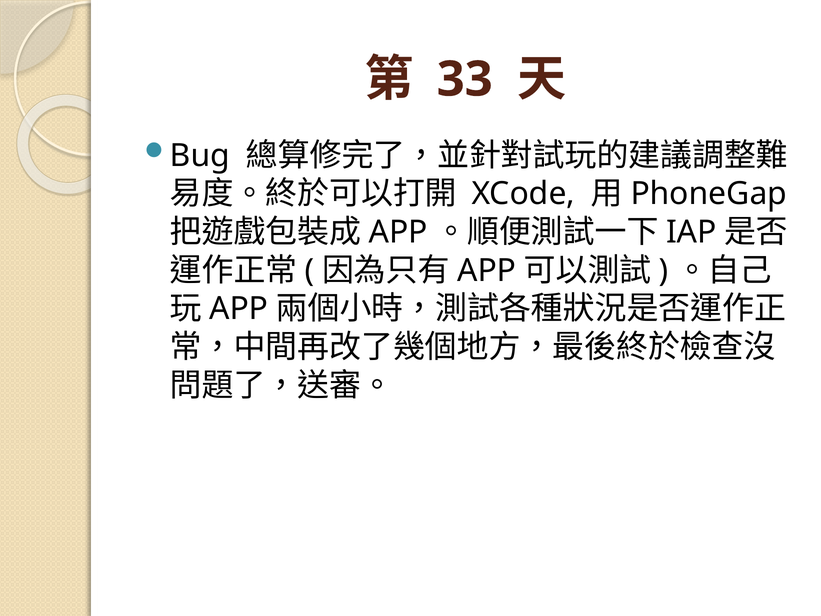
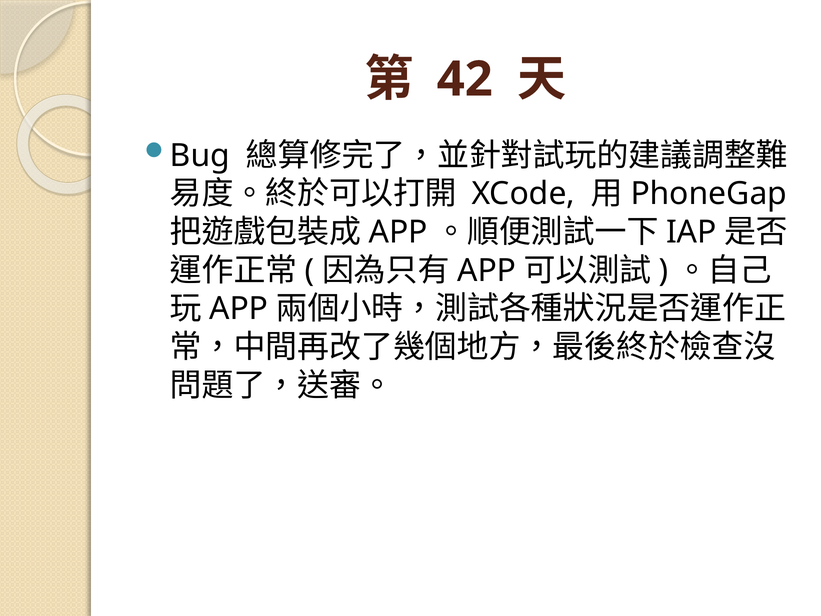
33: 33 -> 42
